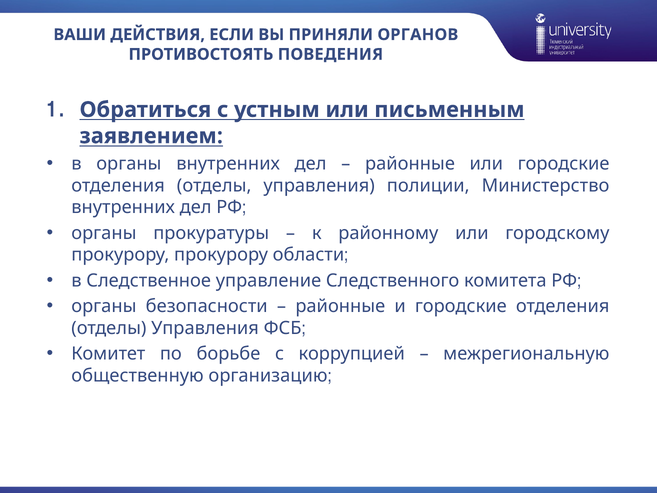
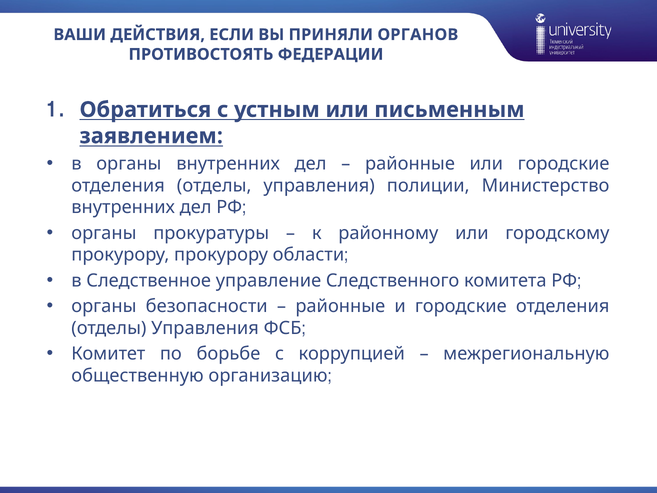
ПОВЕДЕНИЯ: ПОВЕДЕНИЯ -> ФЕДЕРАЦИИ
